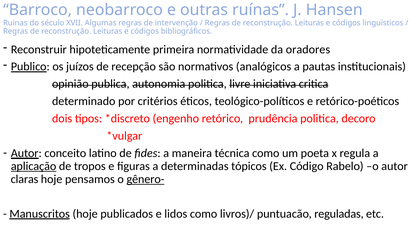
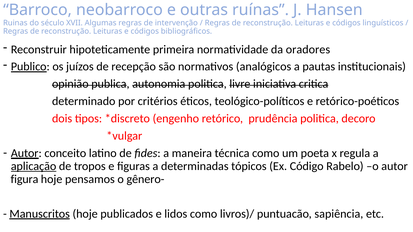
claras: claras -> figura
gênero- underline: present -> none
reguladas: reguladas -> sapiência
